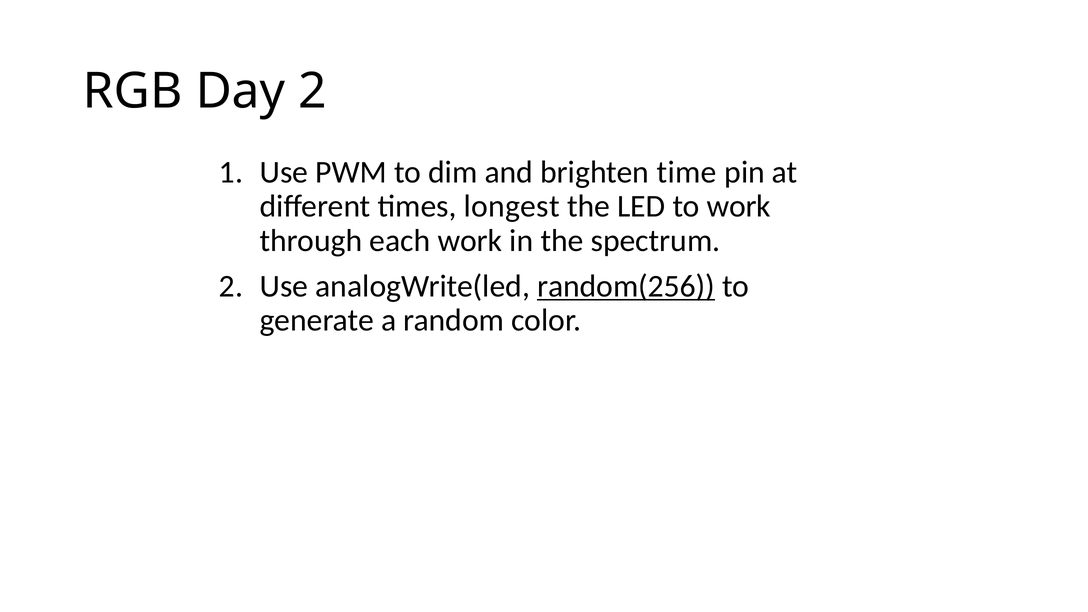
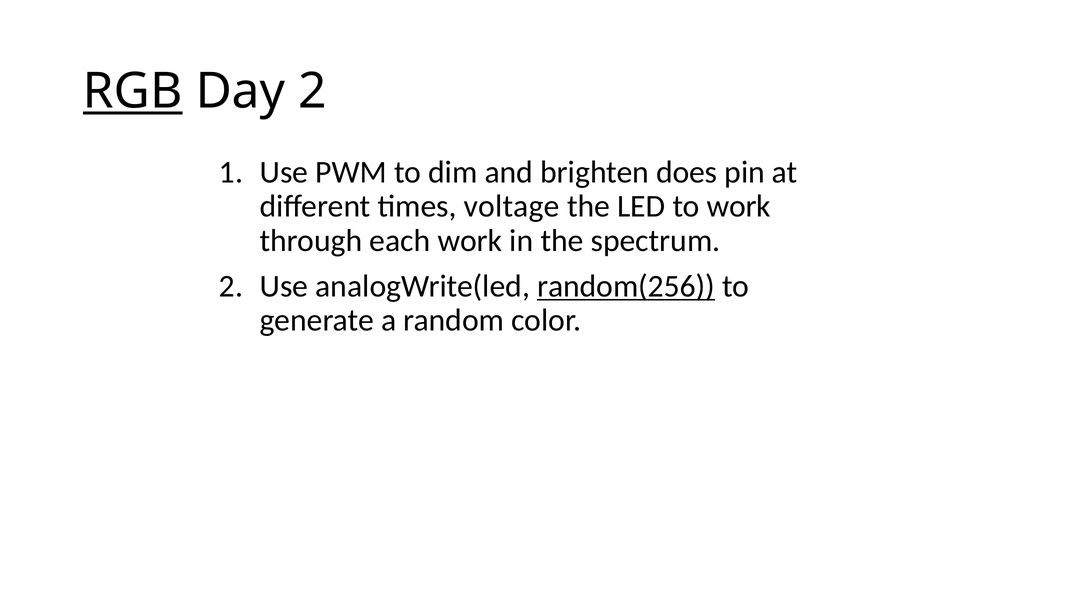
RGB underline: none -> present
time: time -> does
longest: longest -> voltage
